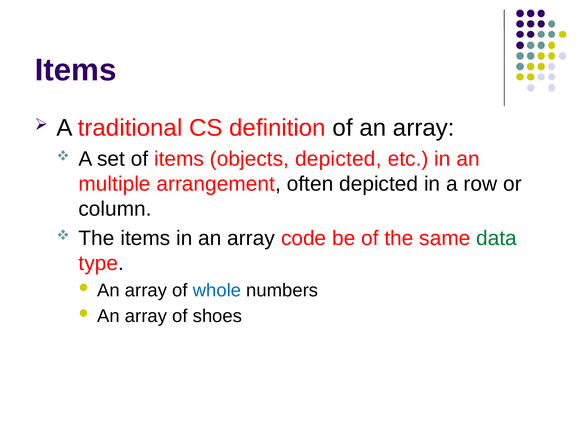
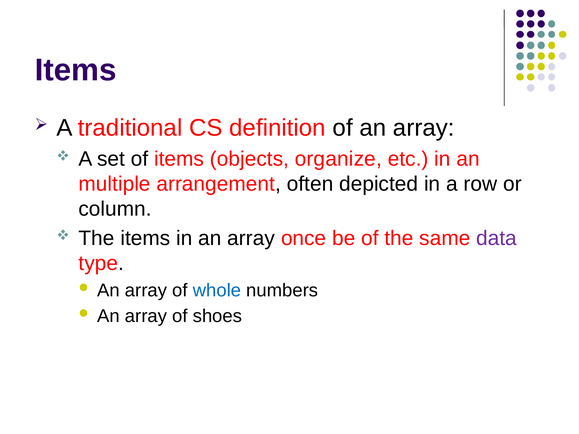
objects depicted: depicted -> organize
code: code -> once
data colour: green -> purple
